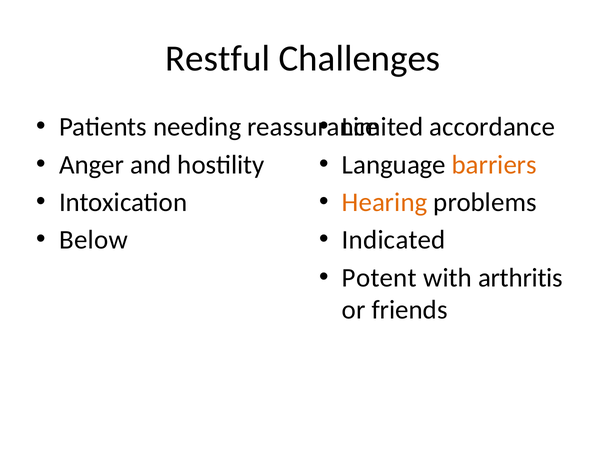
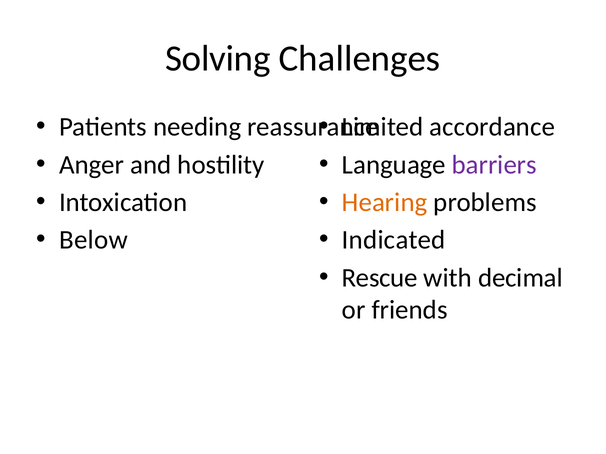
Restful: Restful -> Solving
barriers colour: orange -> purple
Potent: Potent -> Rescue
arthritis: arthritis -> decimal
